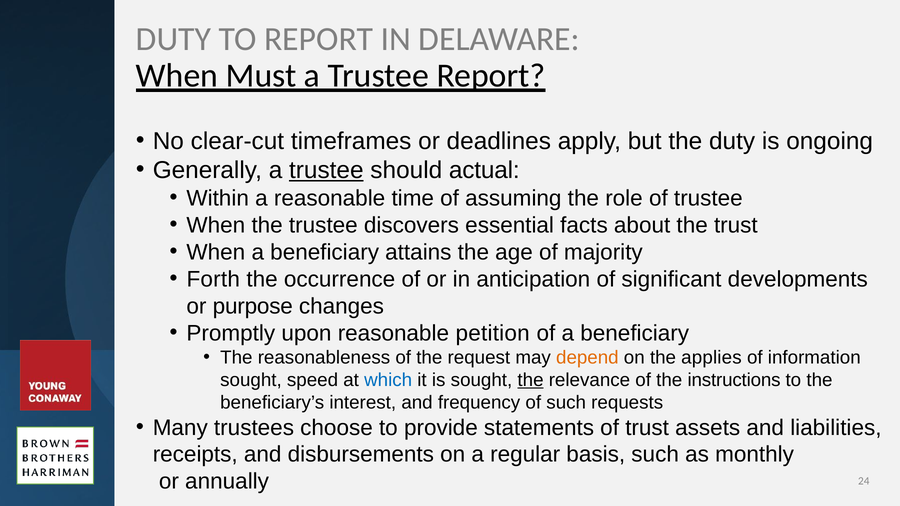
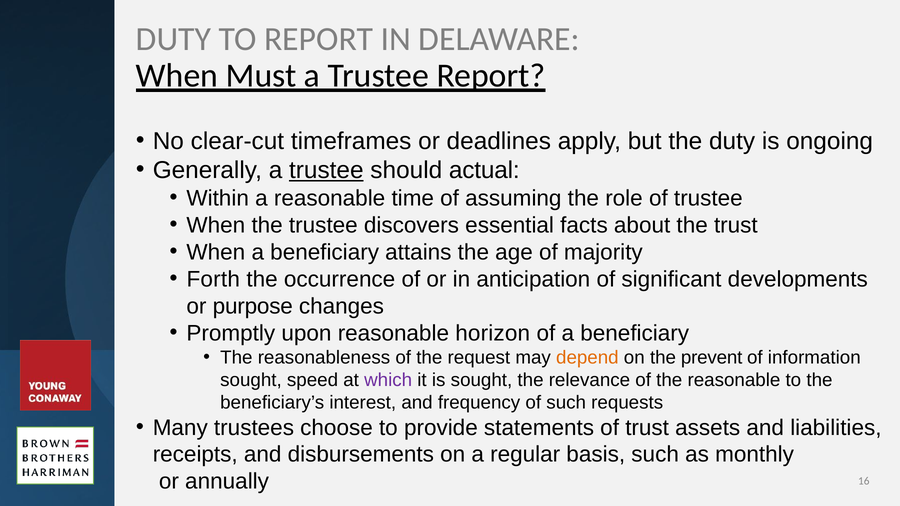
petition: petition -> horizon
applies: applies -> prevent
which colour: blue -> purple
the at (531, 380) underline: present -> none
the instructions: instructions -> reasonable
24: 24 -> 16
